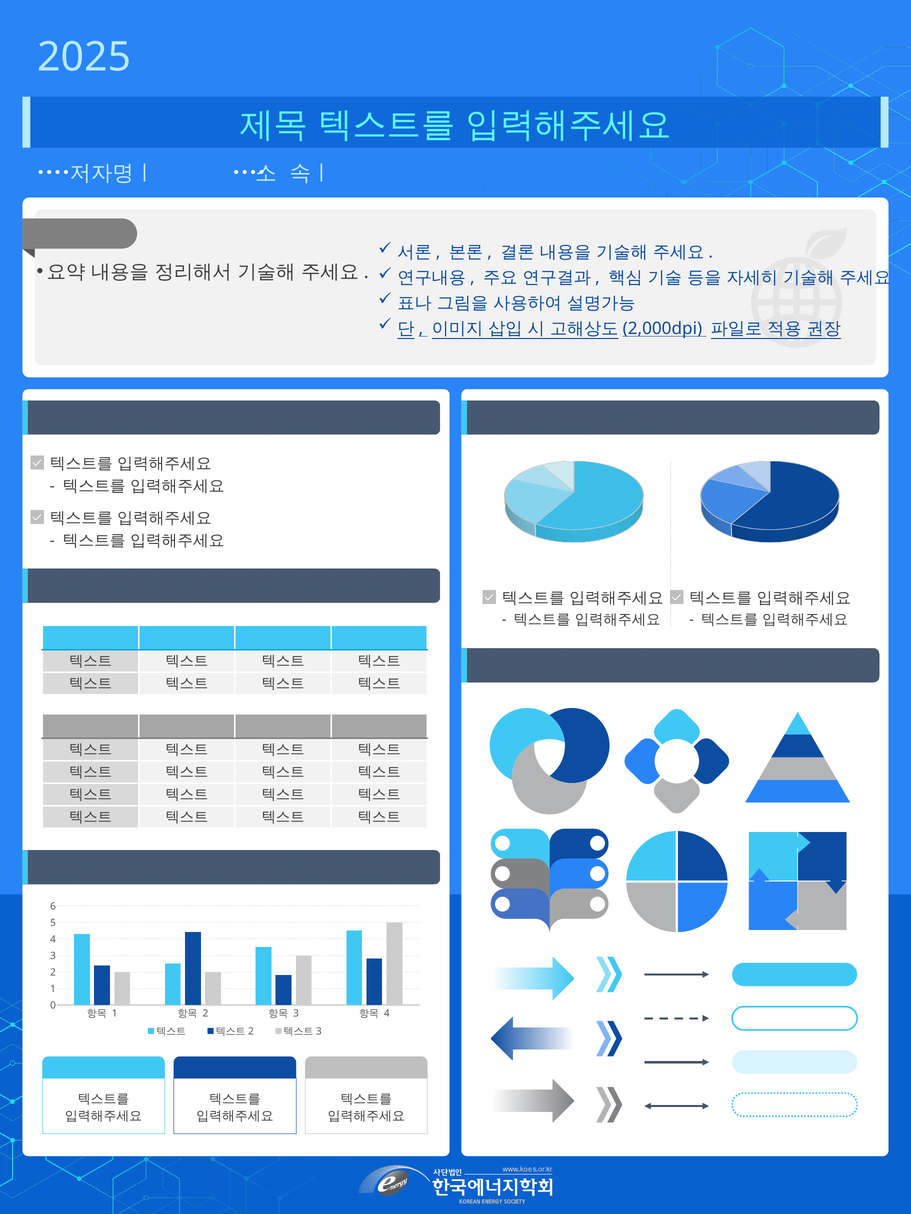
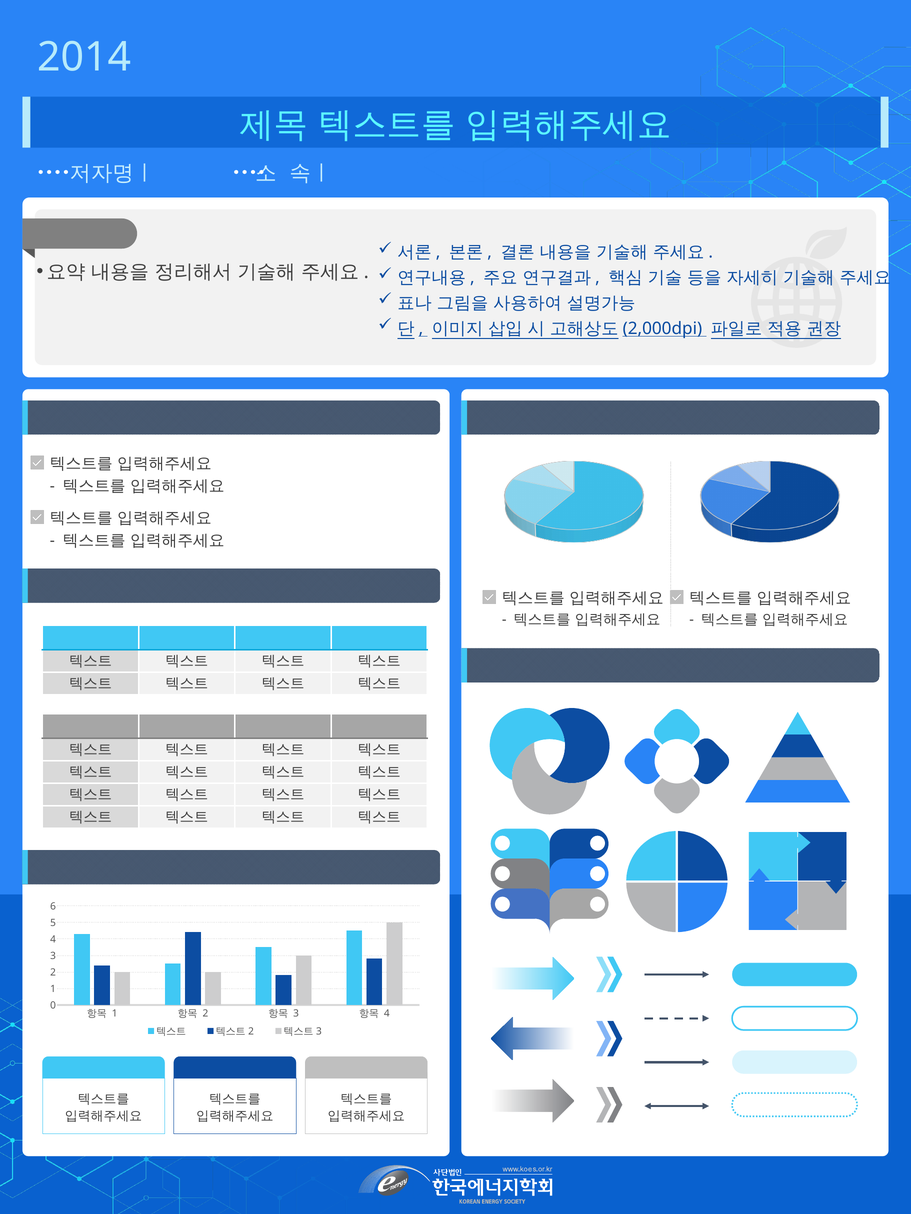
2025: 2025 -> 2014
